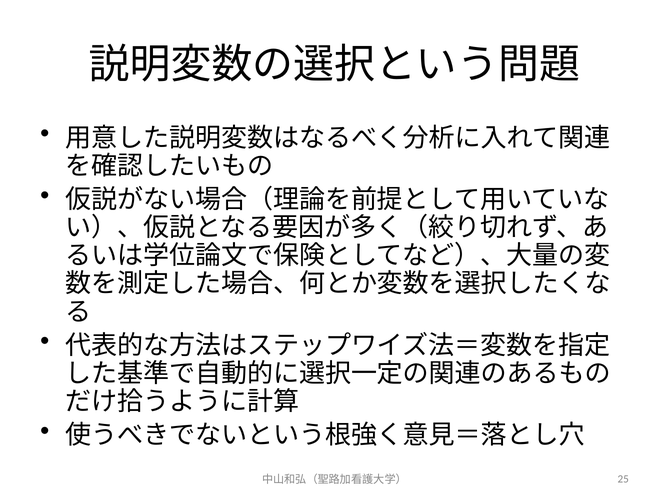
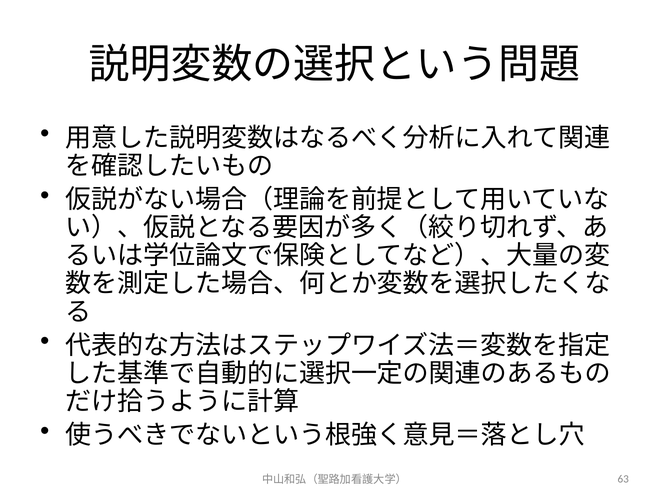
25: 25 -> 63
